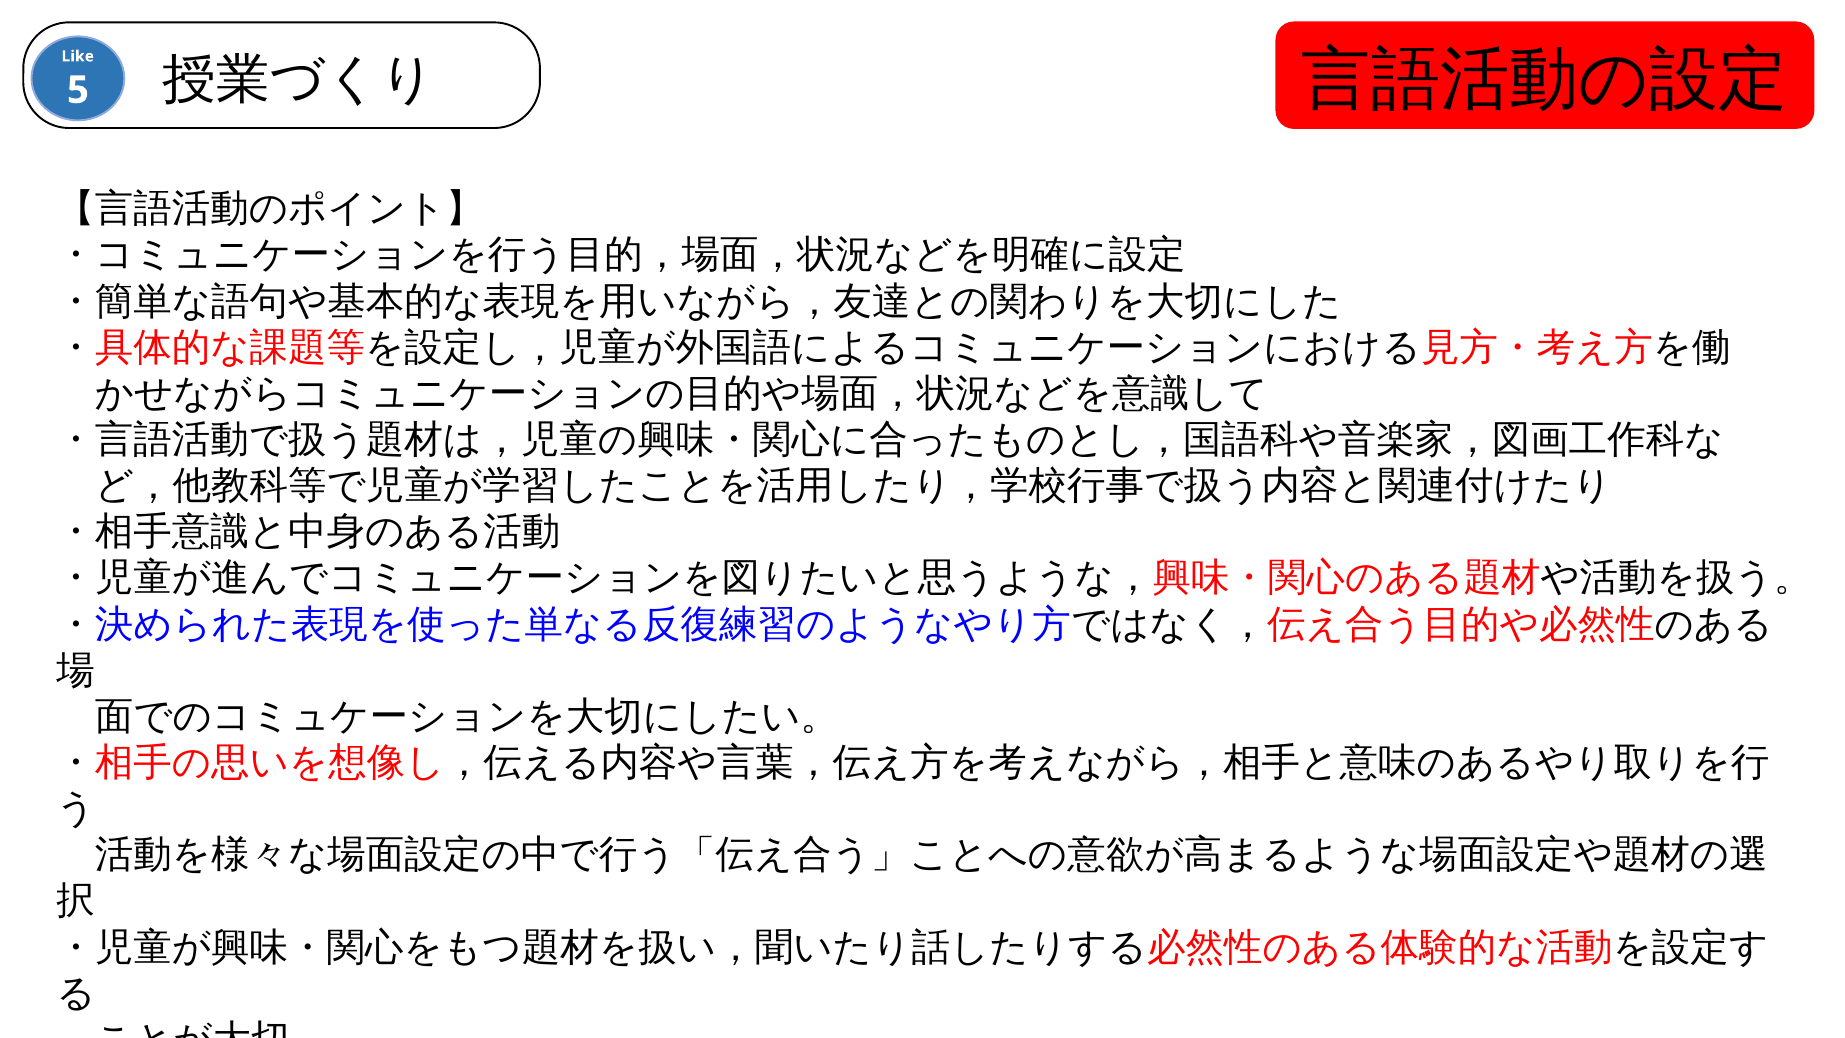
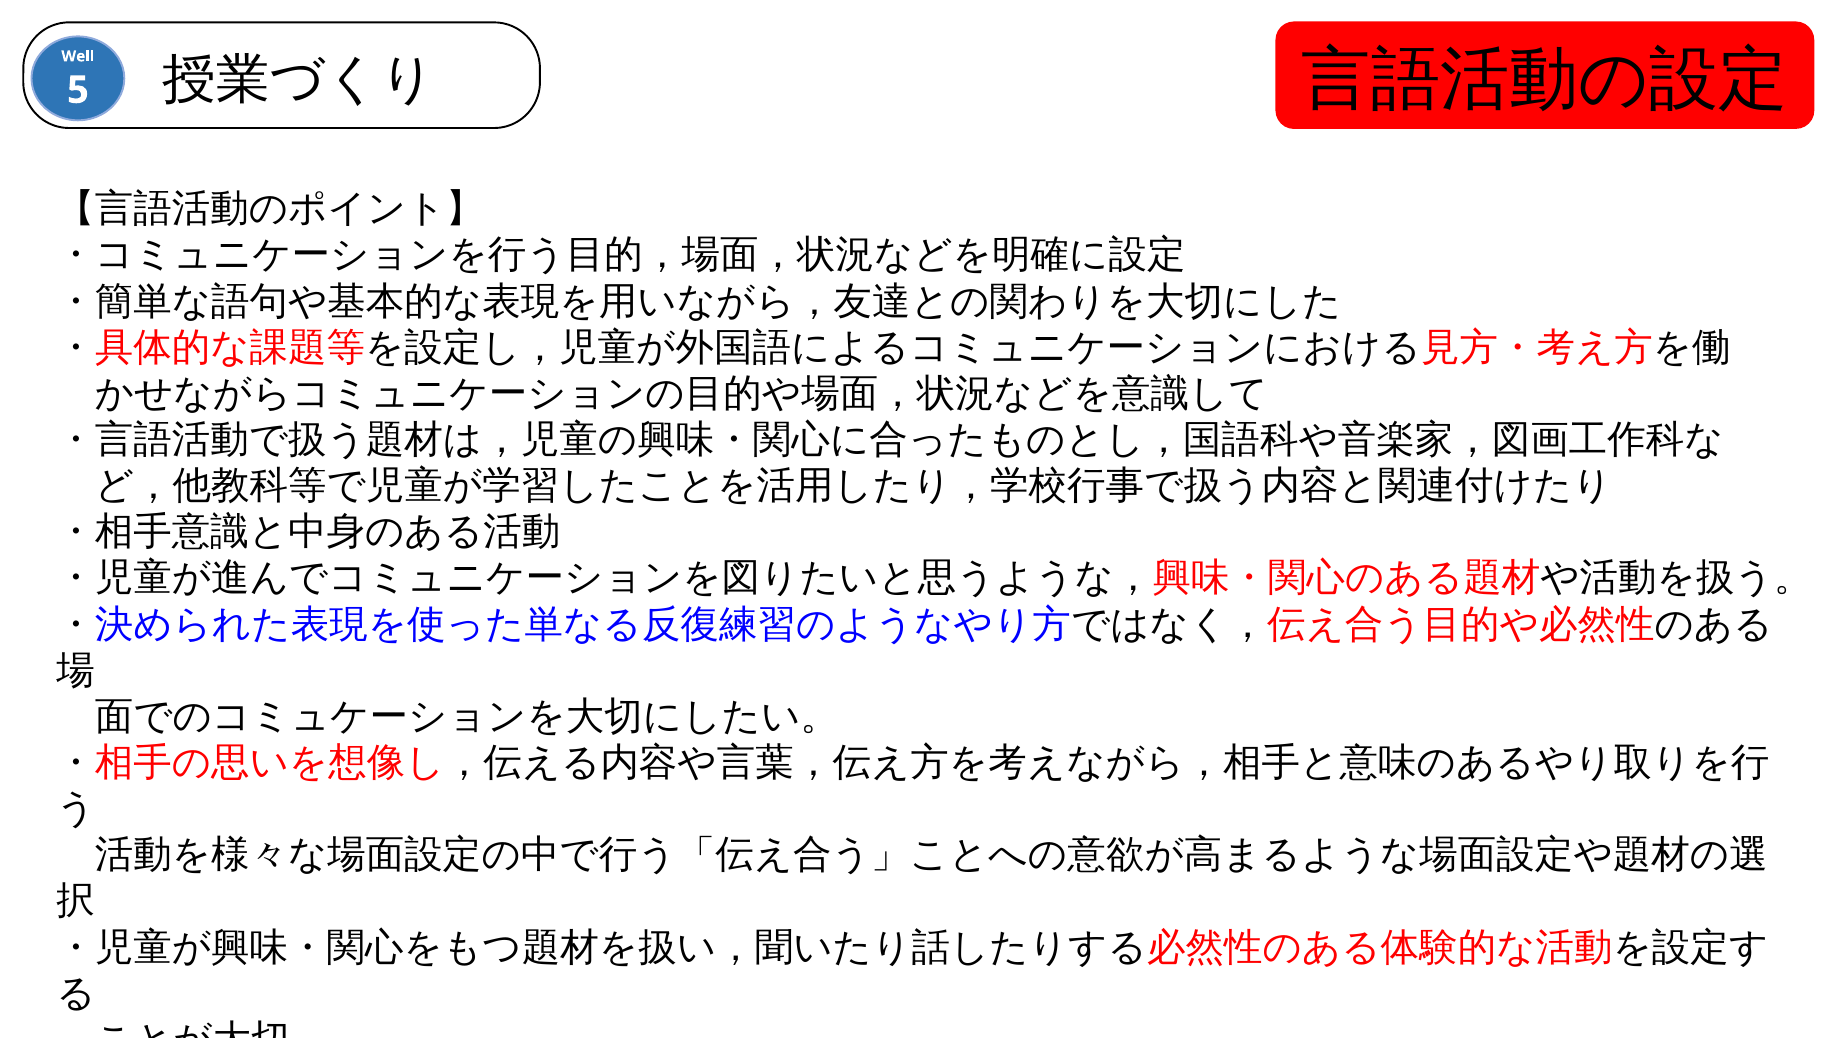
Like: Like -> Well
